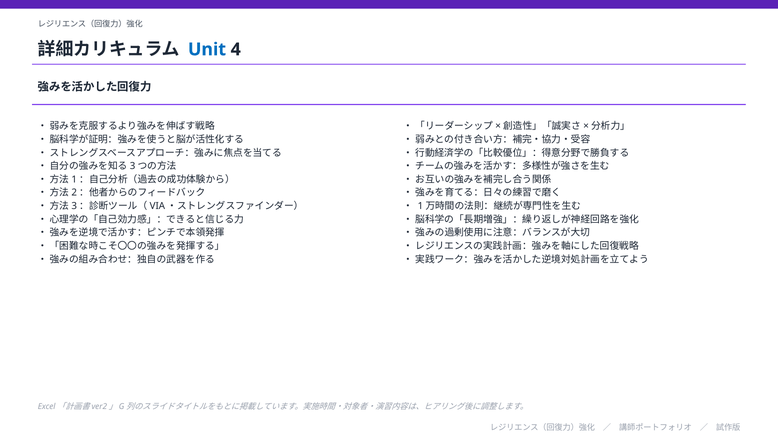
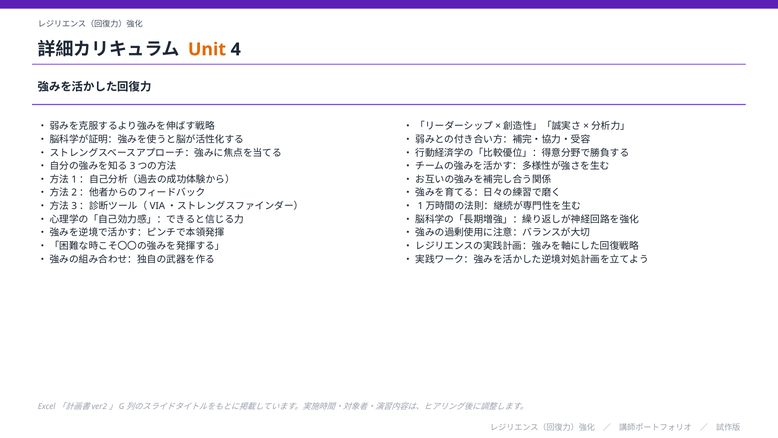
Unit colour: blue -> orange
